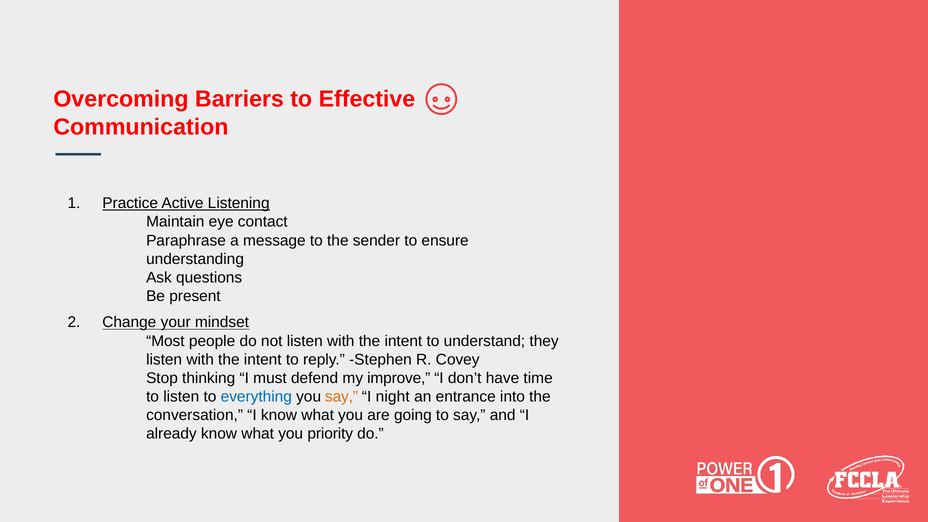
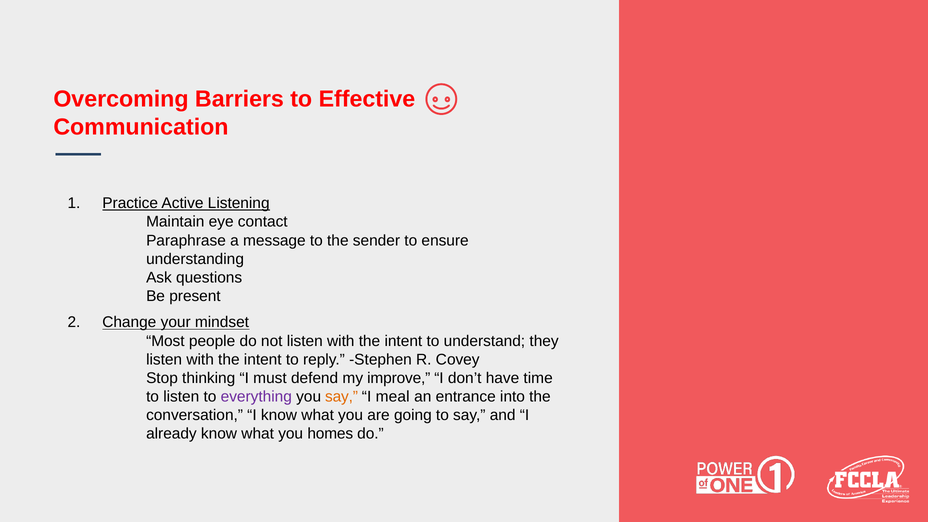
everything colour: blue -> purple
night: night -> meal
priority: priority -> homes
